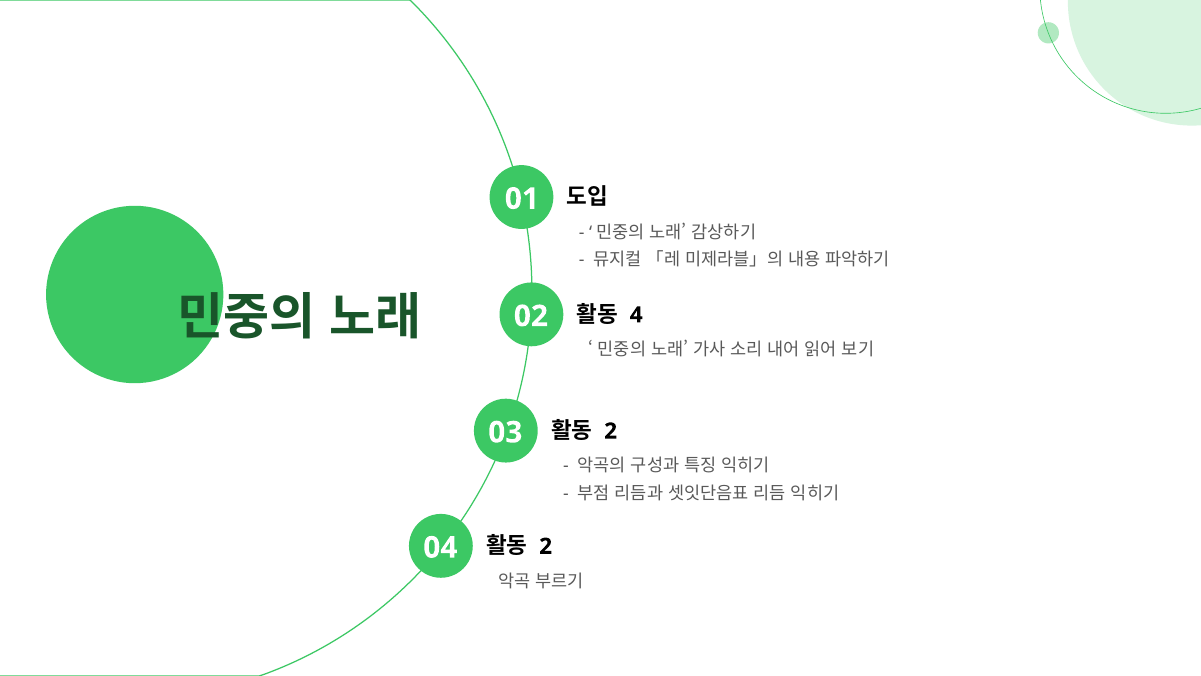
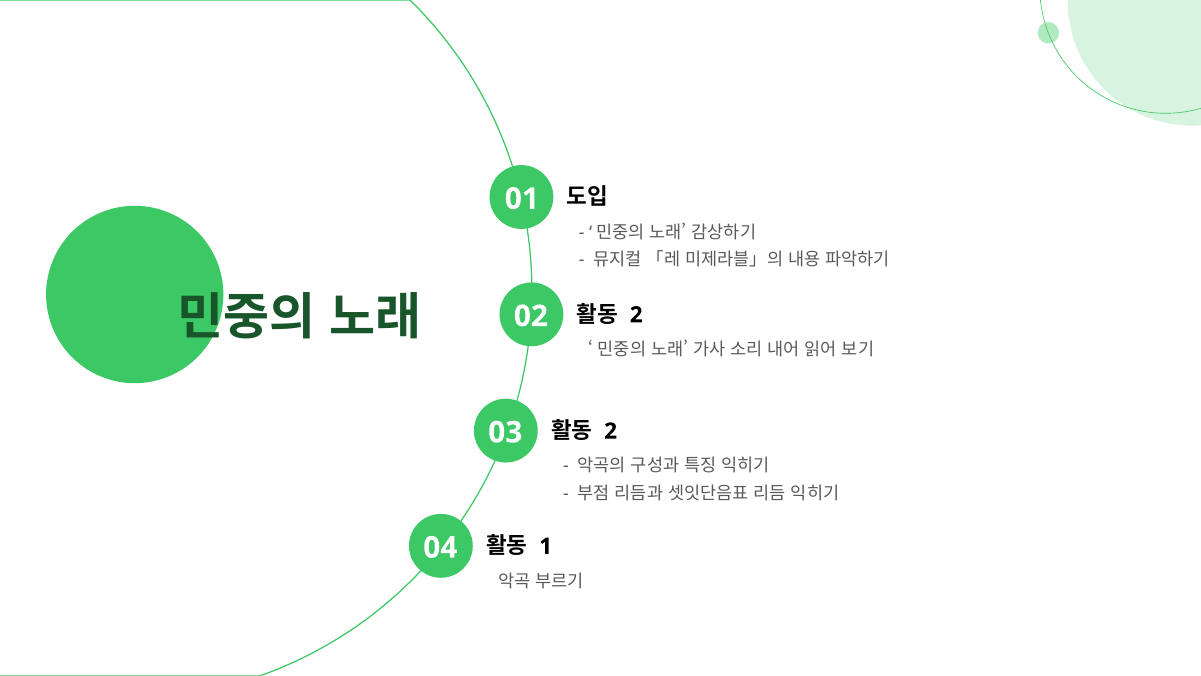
4 at (636, 315): 4 -> 2
2 at (546, 546): 2 -> 1
